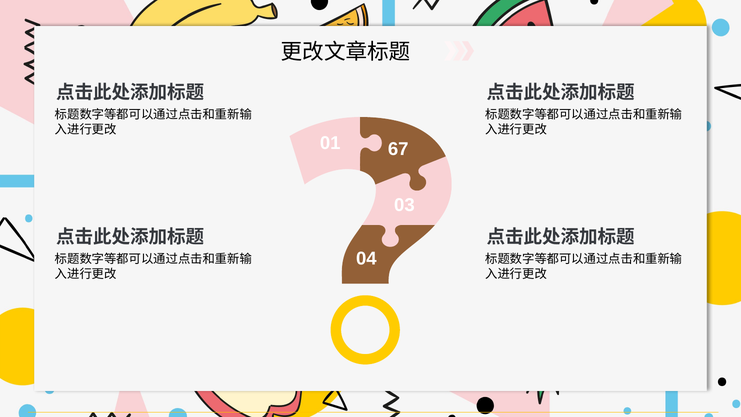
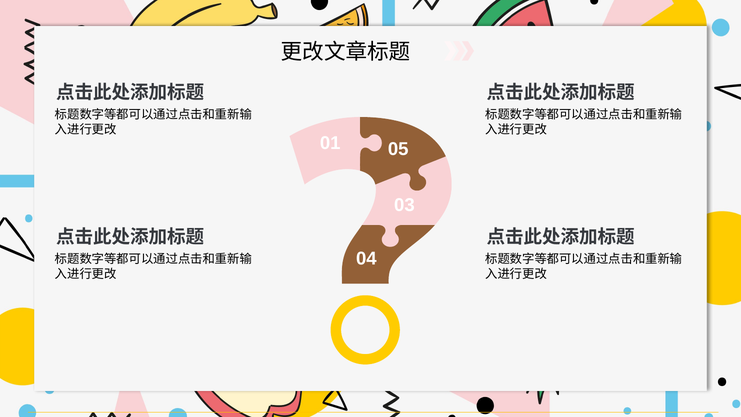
67: 67 -> 05
